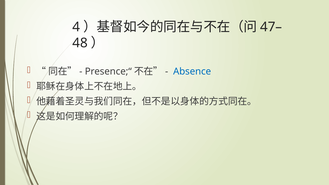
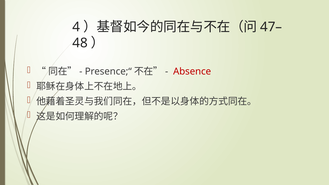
Absence colour: blue -> red
